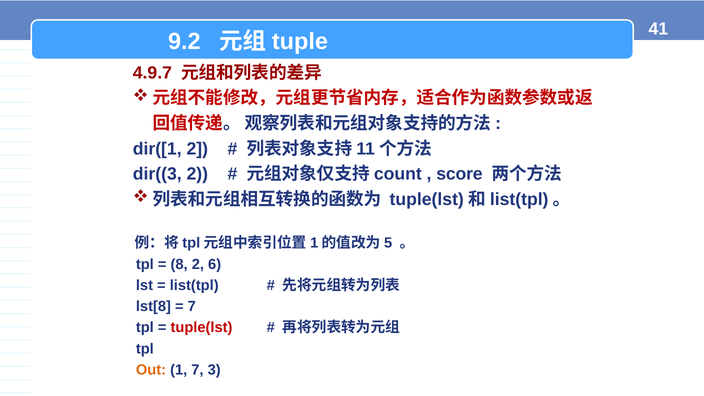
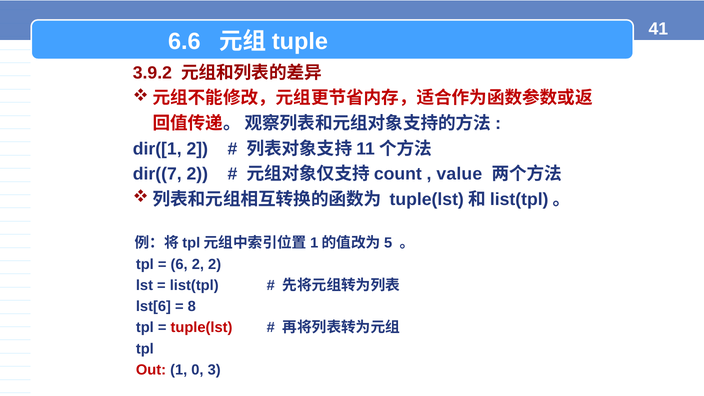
9.2: 9.2 -> 6.6
4.9.7: 4.9.7 -> 3.9.2
dir((3: dir((3 -> dir((7
score: score -> value
8: 8 -> 6
2 6: 6 -> 2
lst[8: lst[8 -> lst[6
7 at (192, 306): 7 -> 8
Out colour: orange -> red
1 7: 7 -> 0
